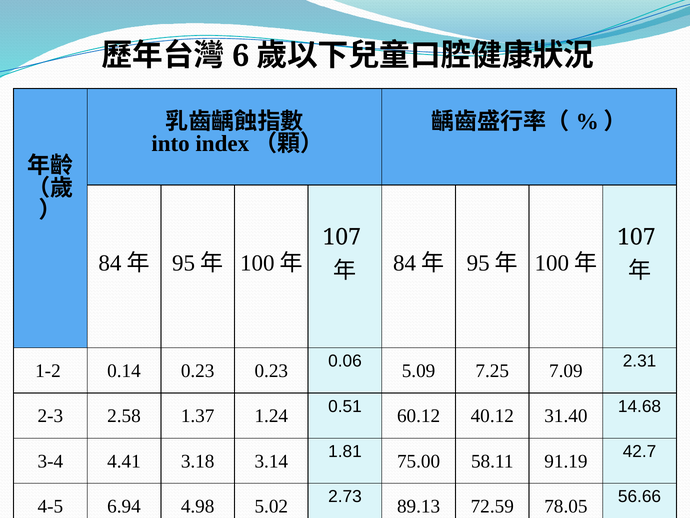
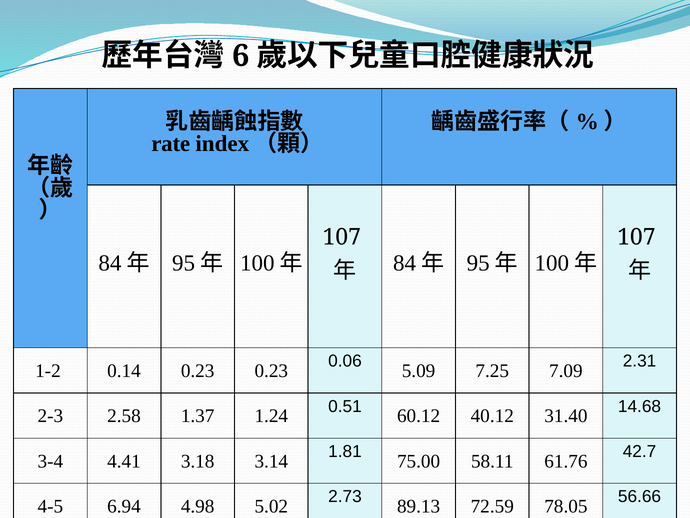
into: into -> rate
91.19: 91.19 -> 61.76
